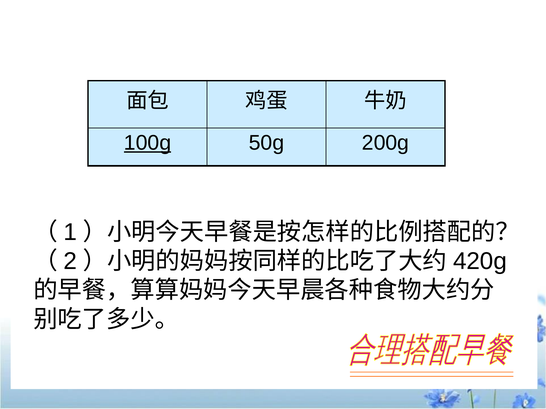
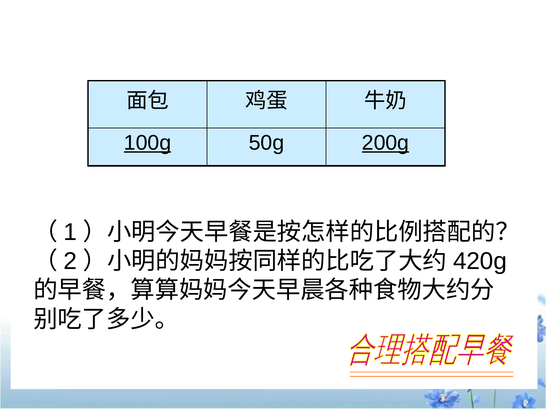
200g underline: none -> present
